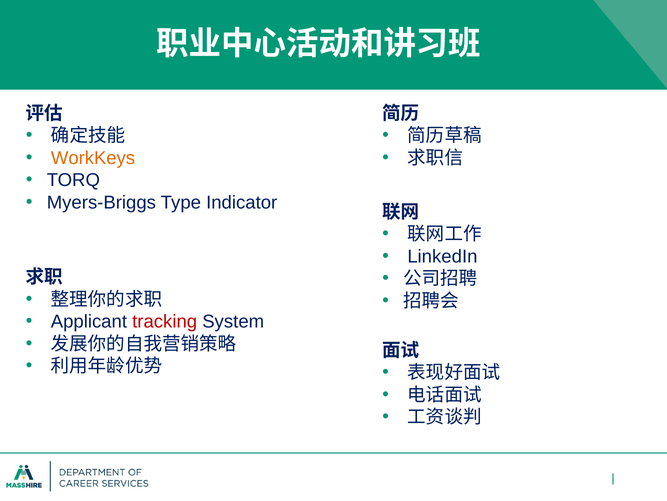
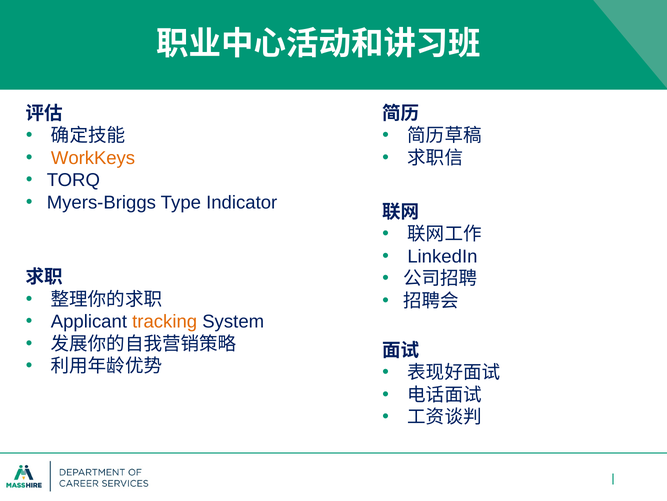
tracking colour: red -> orange
